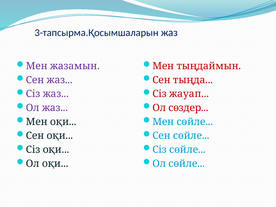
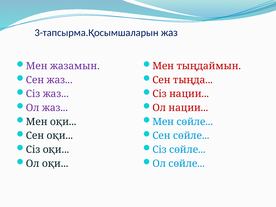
Сіз жауап: жауап -> нации
Ол сөздер: сөздер -> нации
